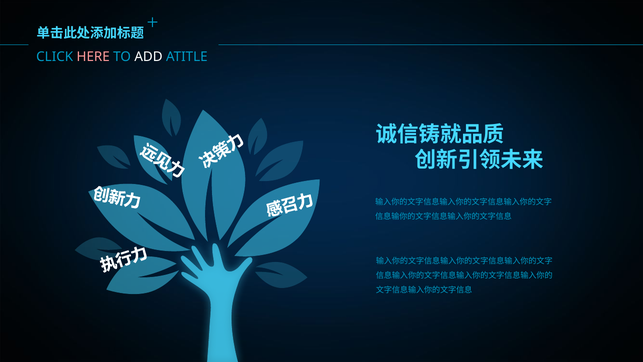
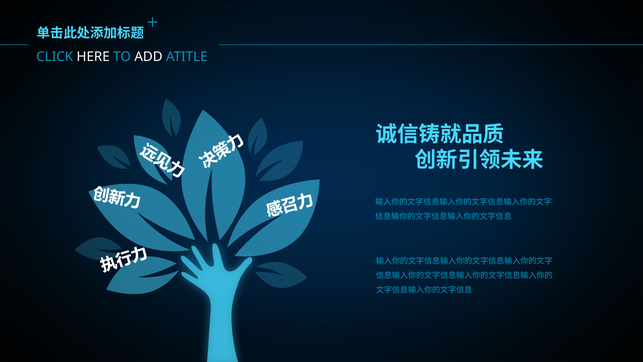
HERE colour: pink -> white
